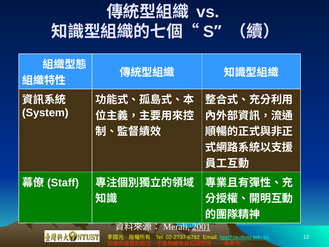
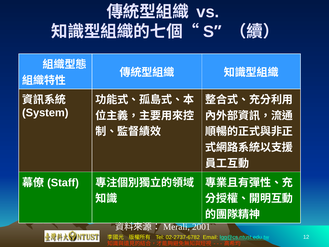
2001 underline: present -> none
